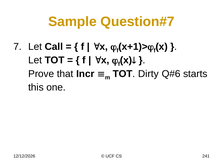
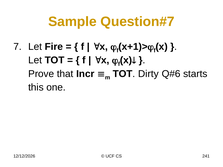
Call: Call -> Fire
